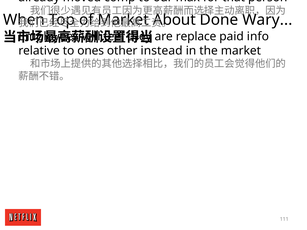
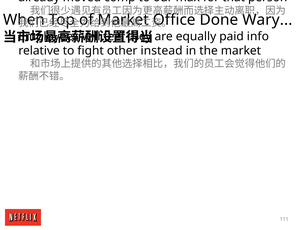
About: About -> Office
replace: replace -> equally
ones: ones -> fight
